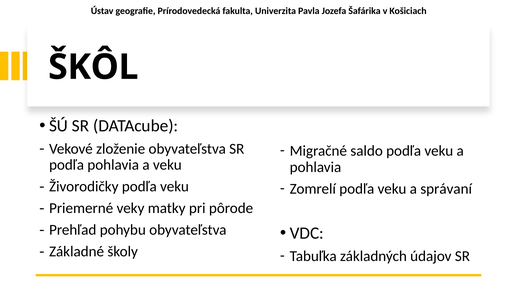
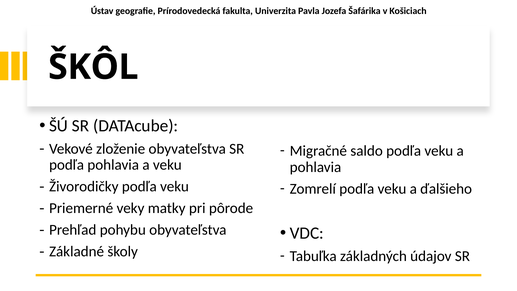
správaní: správaní -> ďalšieho
